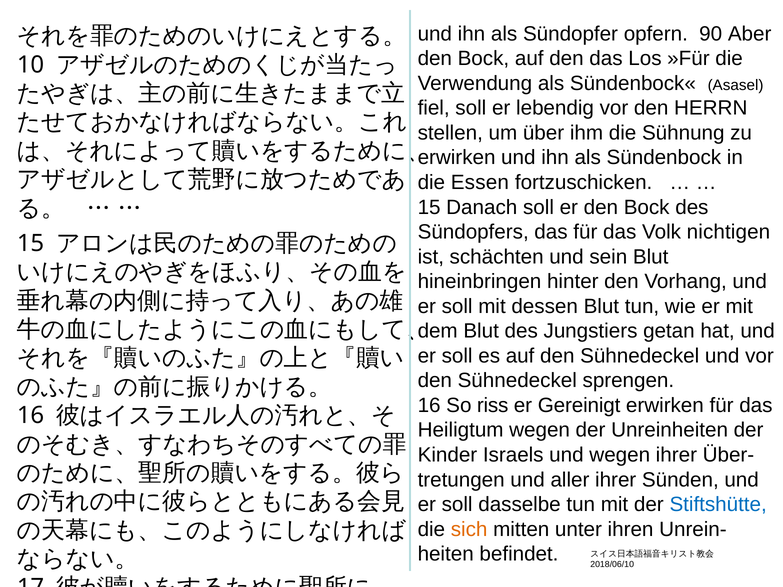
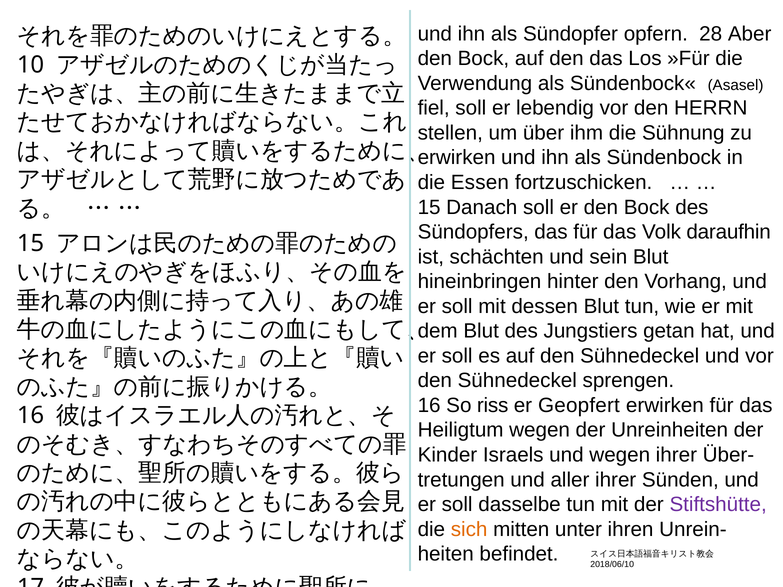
90: 90 -> 28
nichtigen: nichtigen -> daraufhin
Gereinigt: Gereinigt -> Geopfert
Stiftshütte colour: blue -> purple
